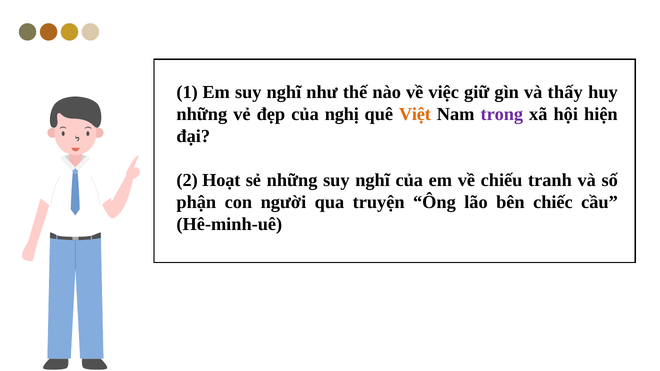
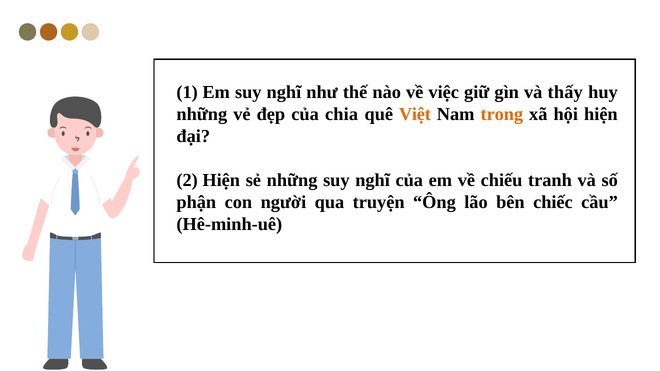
nghị: nghị -> chia
trong colour: purple -> orange
2 Hoạt: Hoạt -> Hiện
